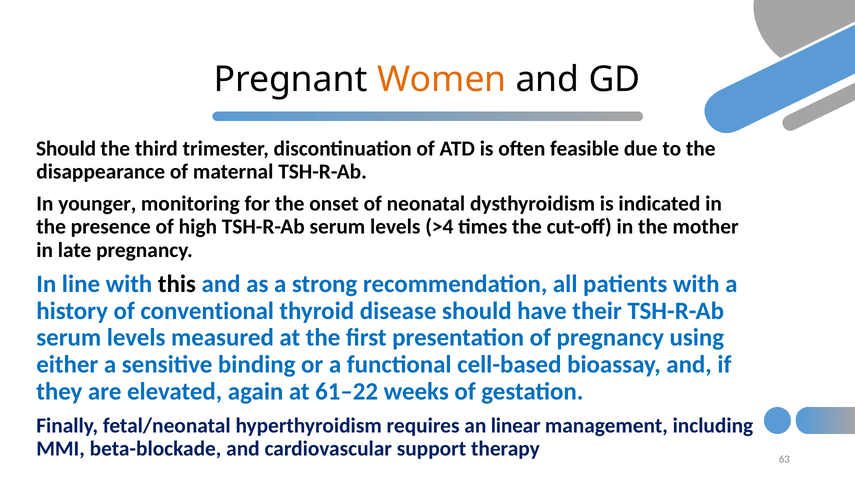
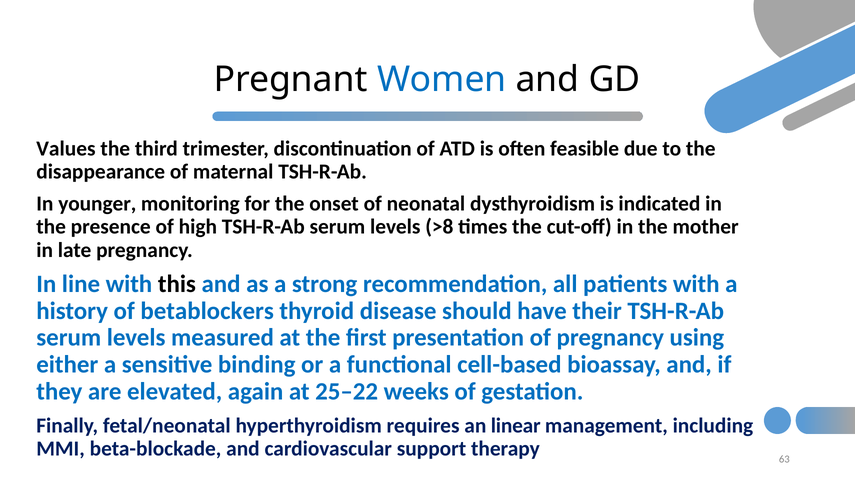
Women colour: orange -> blue
Should at (66, 149): Should -> Values
>4: >4 -> >8
conventional: conventional -> betablockers
61–22: 61–22 -> 25–22
